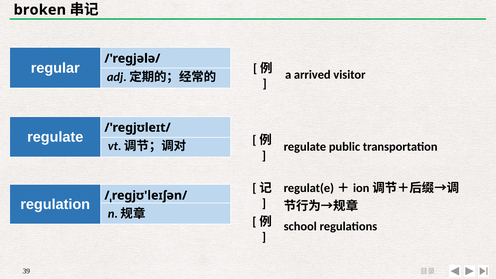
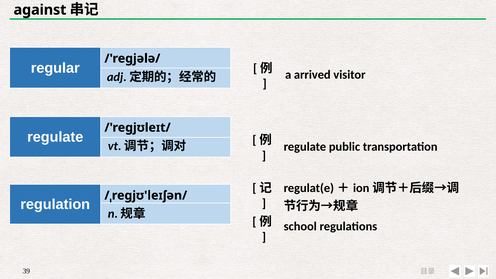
broken: broken -> against
